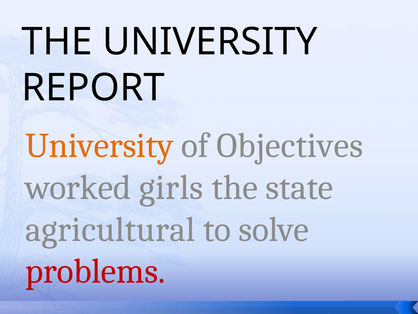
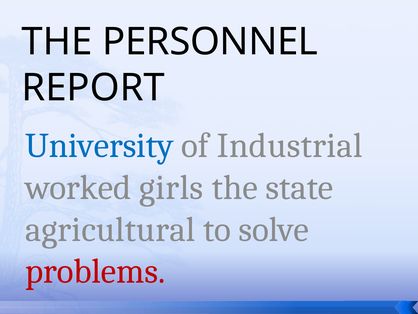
THE UNIVERSITY: UNIVERSITY -> PERSONNEL
University at (99, 146) colour: orange -> blue
Objectives: Objectives -> Industrial
